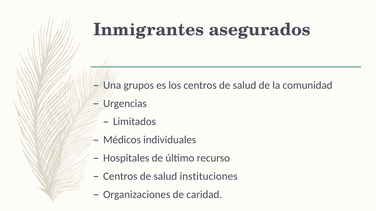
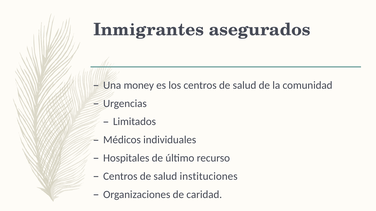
grupos: grupos -> money
